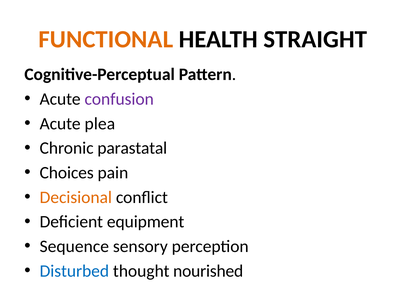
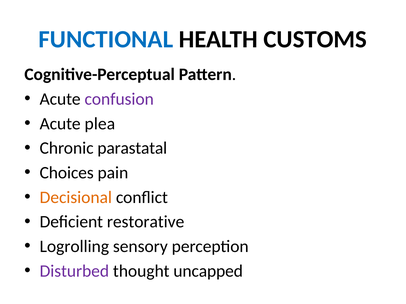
FUNCTIONAL colour: orange -> blue
STRAIGHT: STRAIGHT -> CUSTOMS
equipment: equipment -> restorative
Sequence: Sequence -> Logrolling
Disturbed colour: blue -> purple
nourished: nourished -> uncapped
